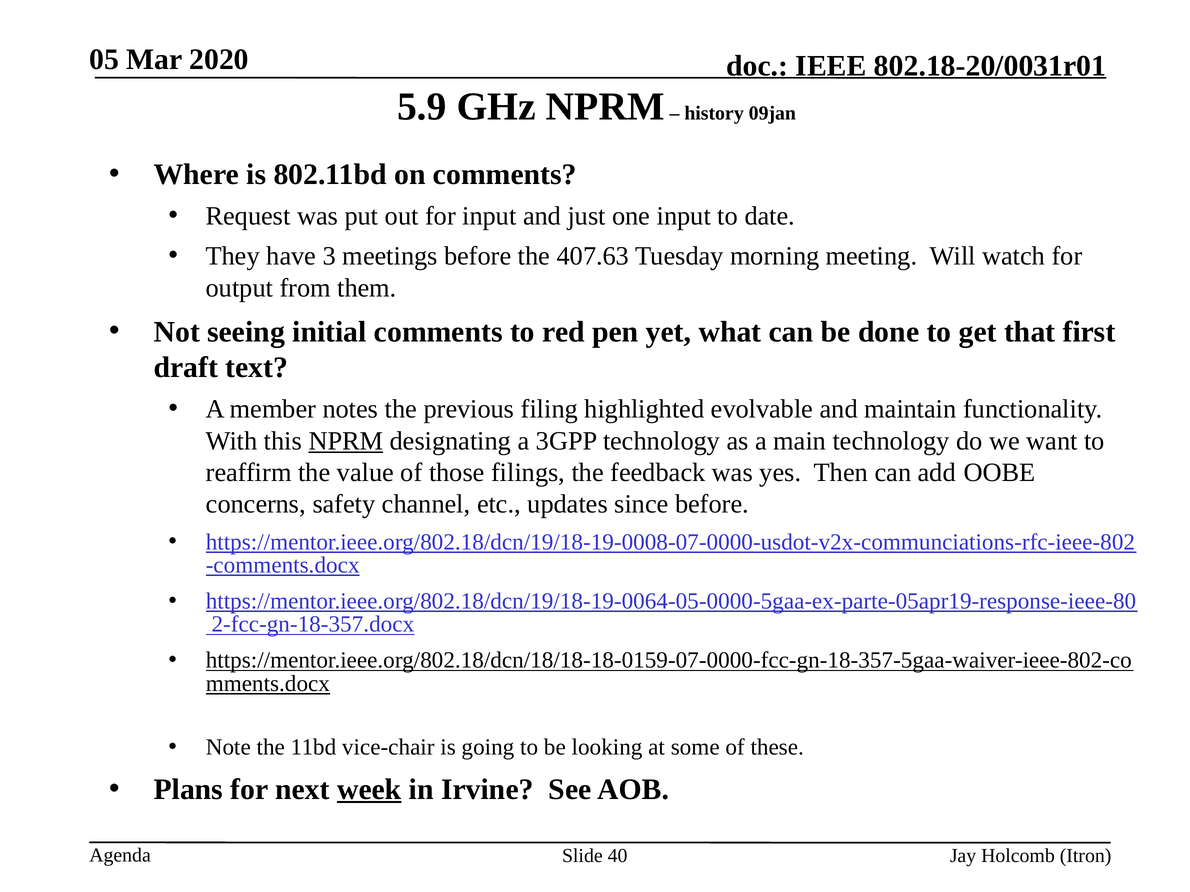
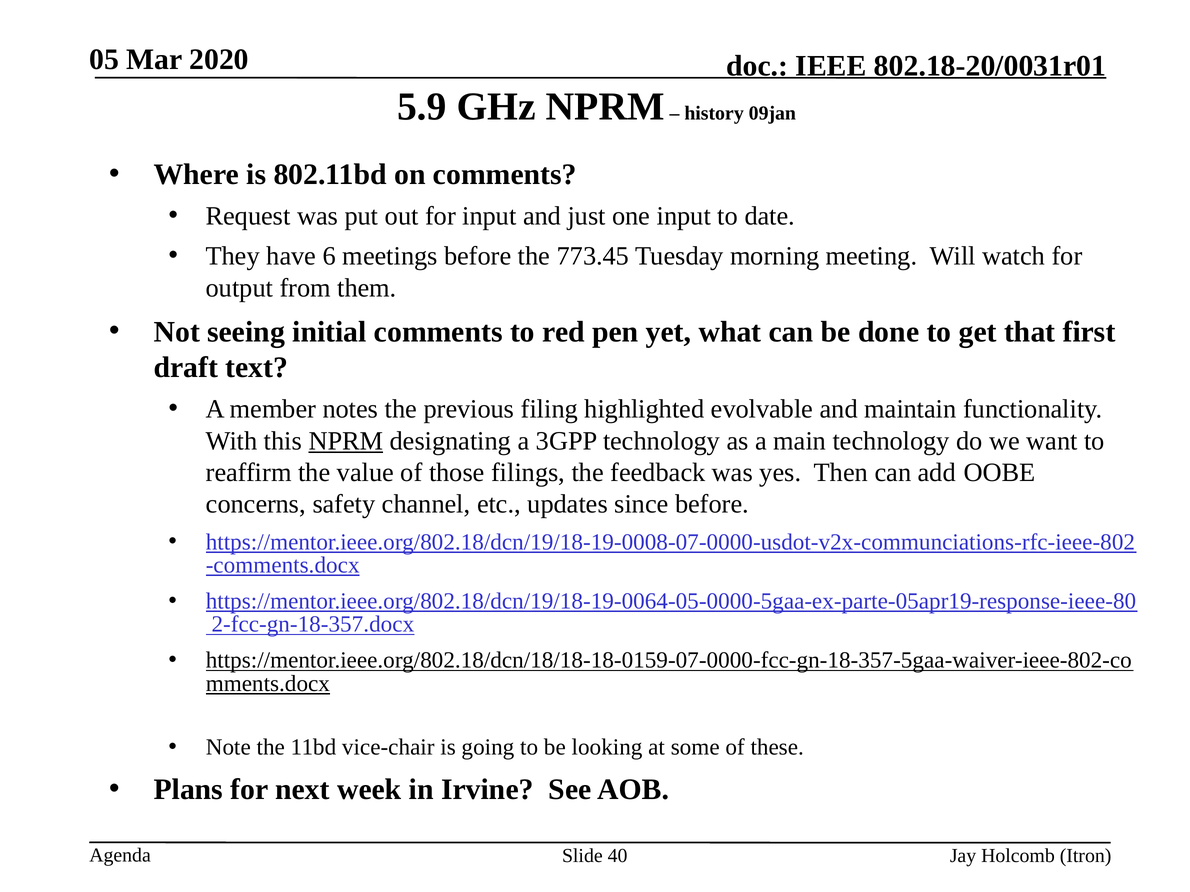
3: 3 -> 6
407.63: 407.63 -> 773.45
week underline: present -> none
